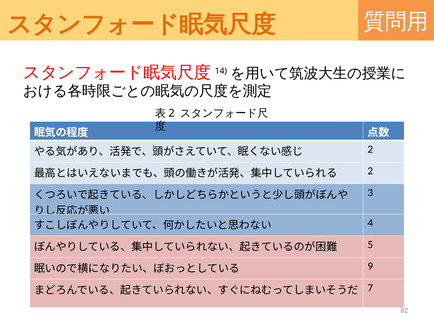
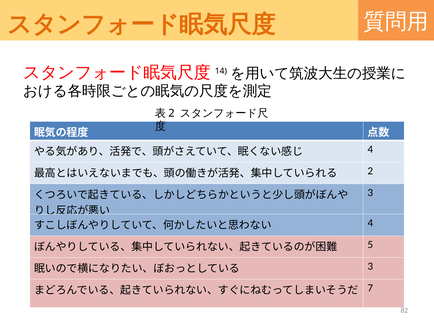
2 at (370, 150): 2 -> 4
9 at (370, 267): 9 -> 3
